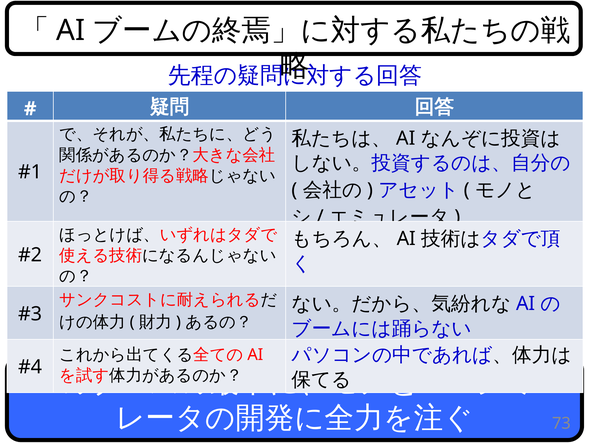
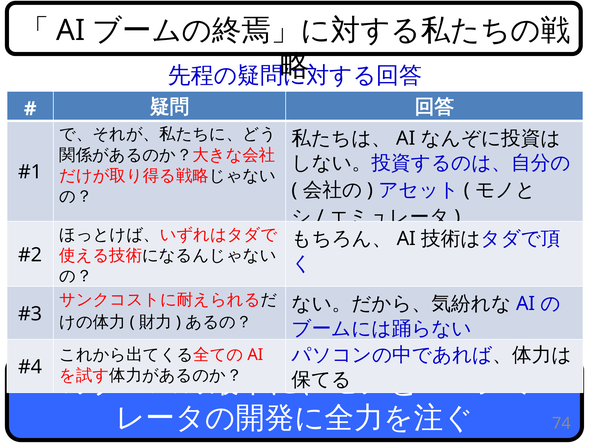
73: 73 -> 74
